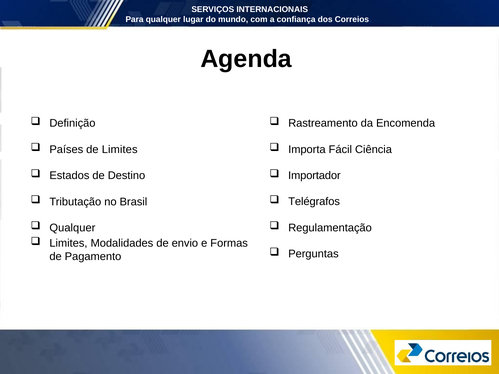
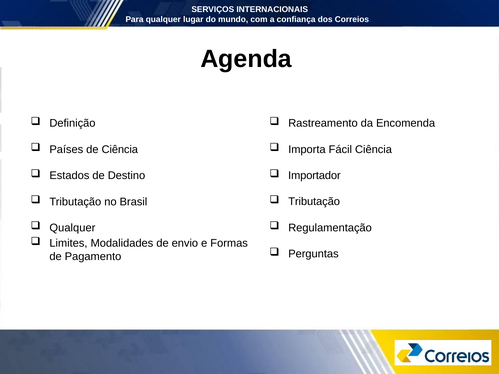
de Limites: Limites -> Ciência
Telégrafos at (314, 202): Telégrafos -> Tributação
